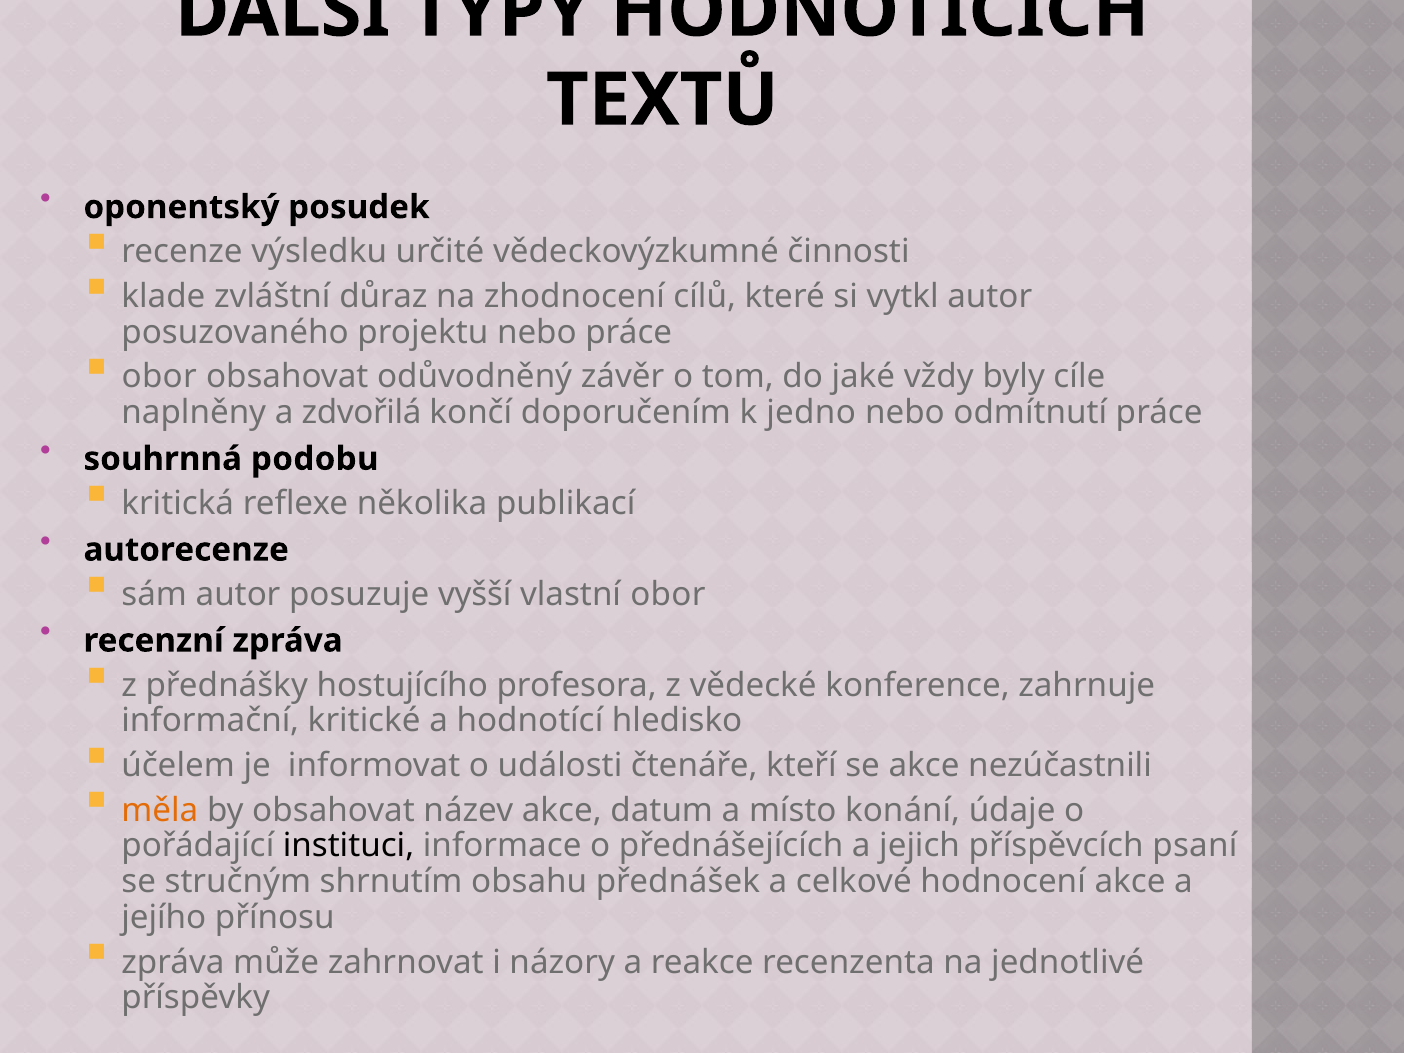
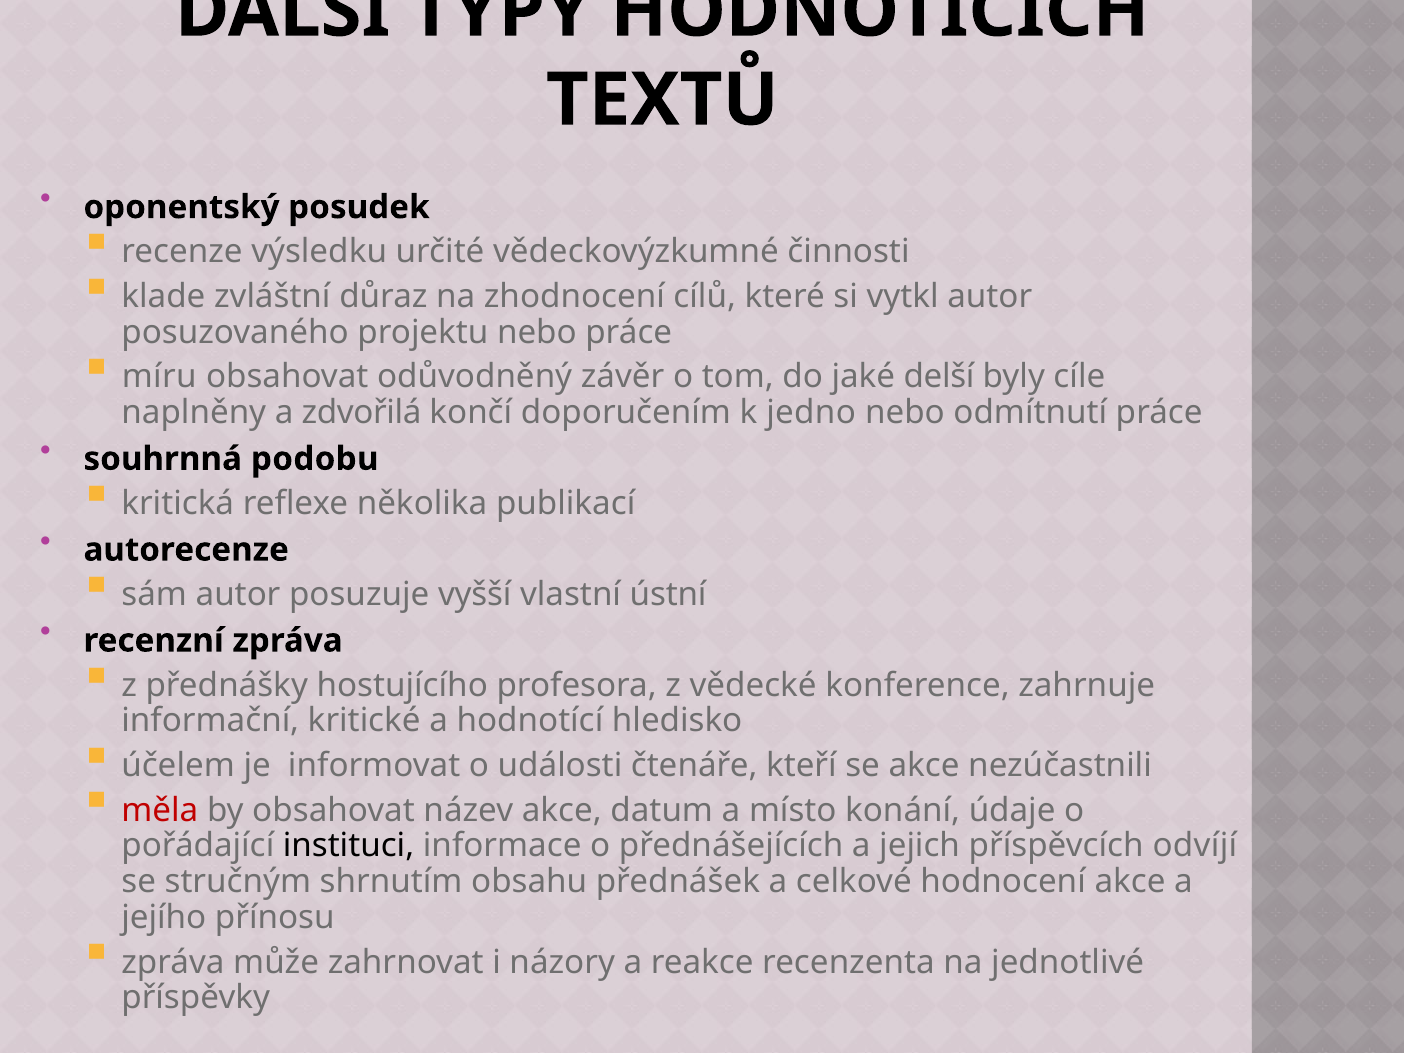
obor at (159, 377): obor -> míru
vždy: vždy -> delší
vlastní obor: obor -> ústní
měla colour: orange -> red
psaní: psaní -> odvíjí
